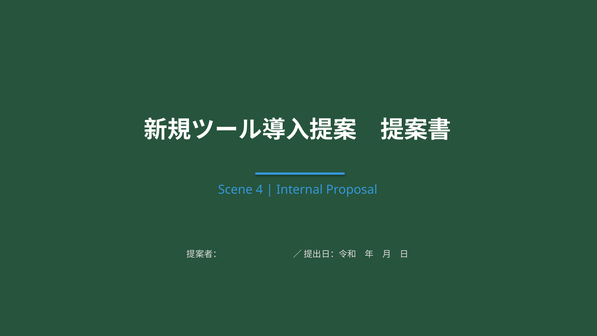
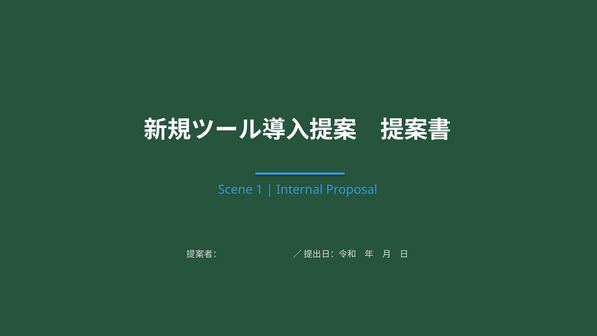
4: 4 -> 1
